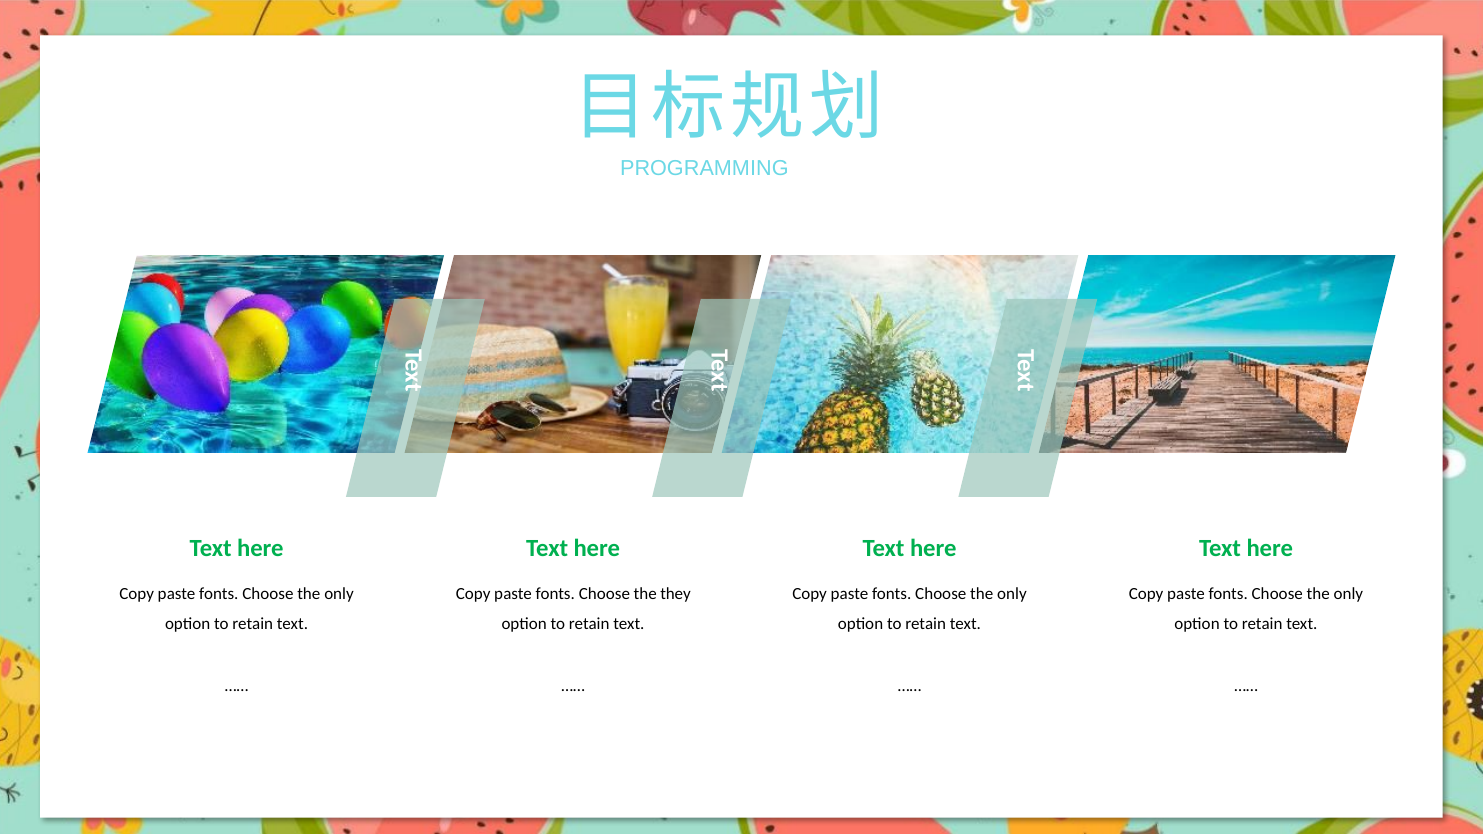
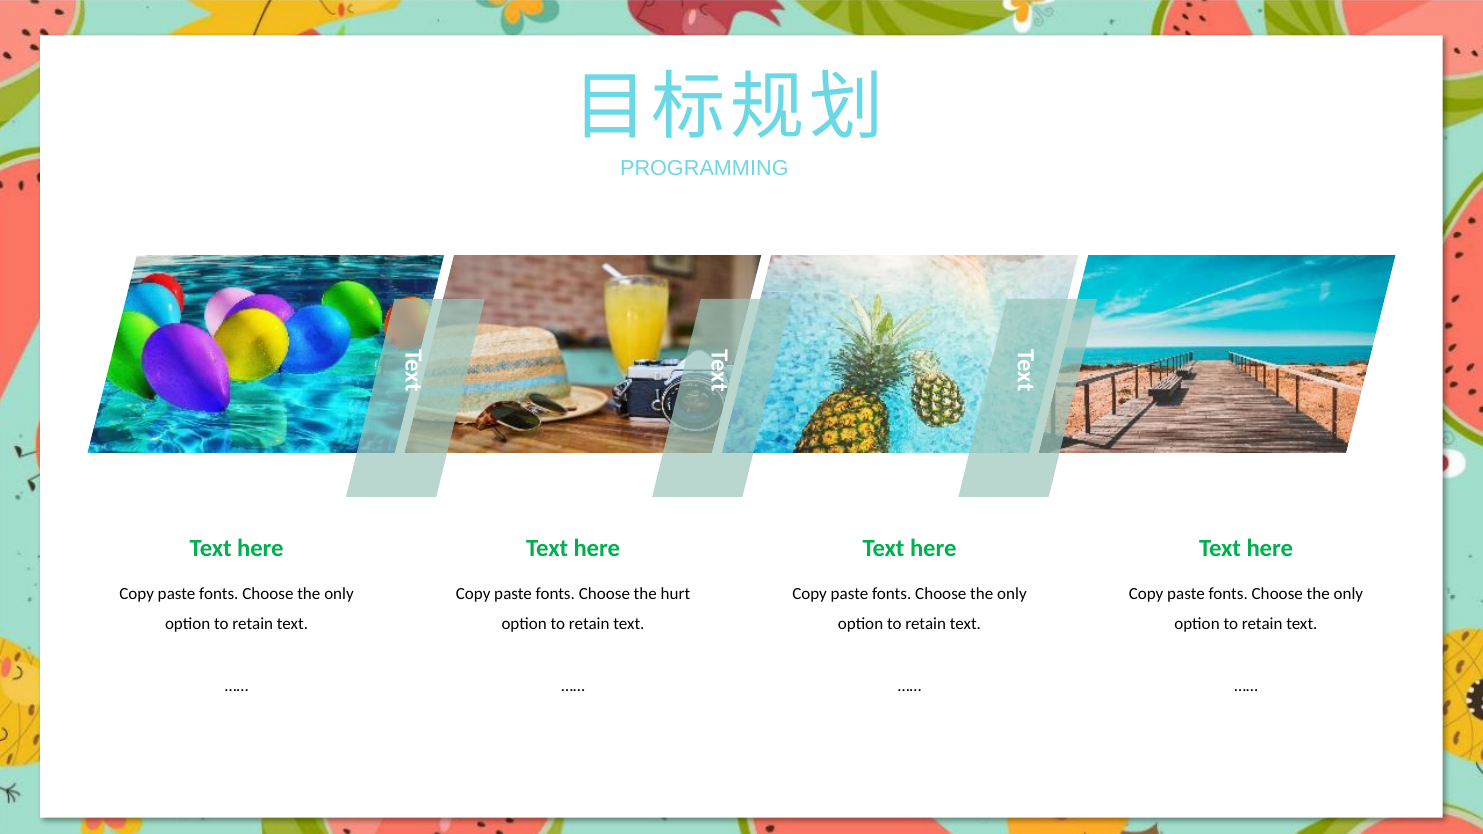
they: they -> hurt
